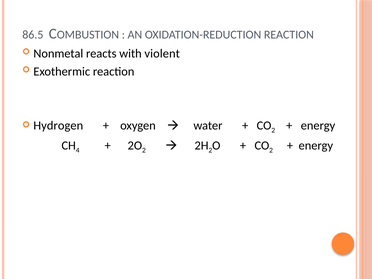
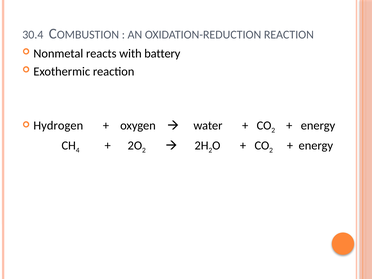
86.5: 86.5 -> 30.4
violent: violent -> battery
